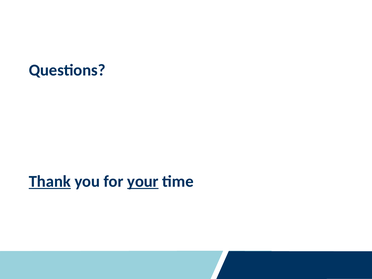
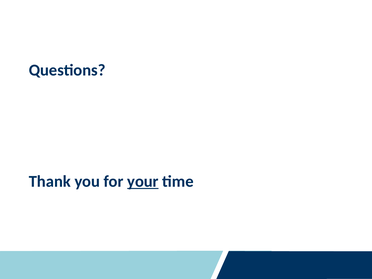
Thank underline: present -> none
